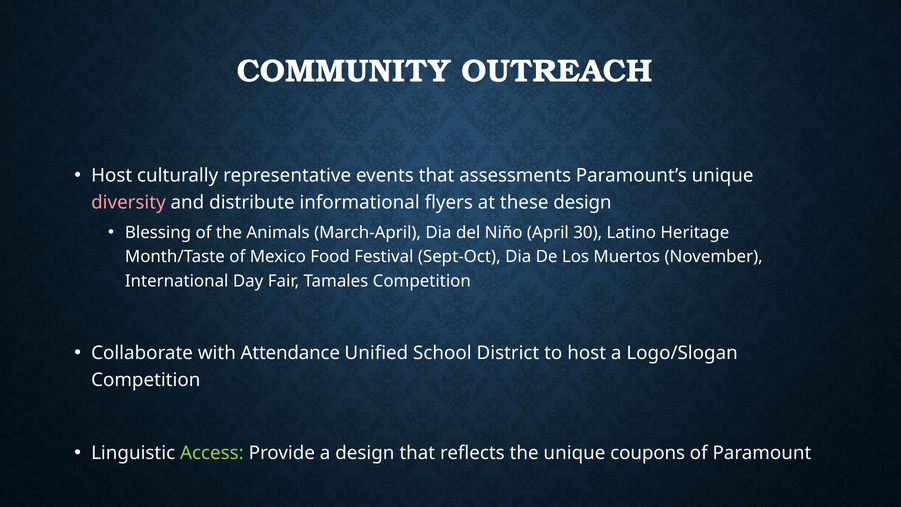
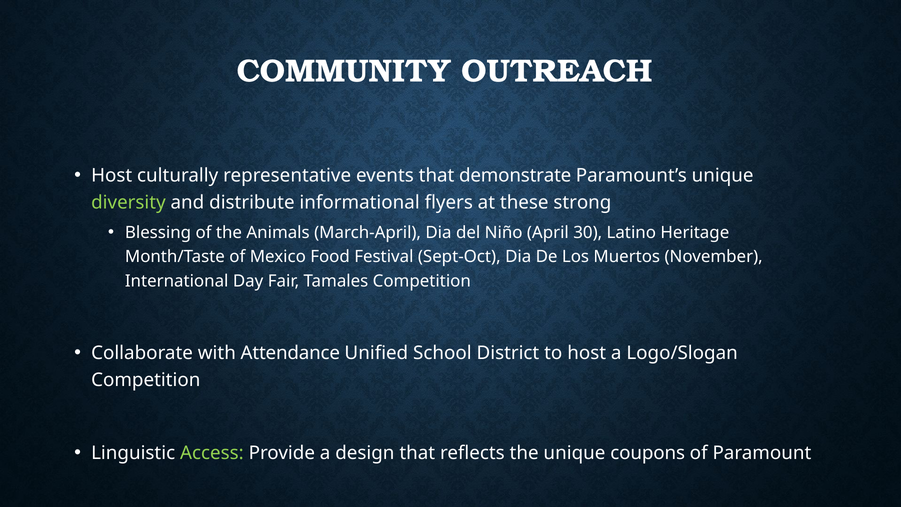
assessments: assessments -> demonstrate
diversity colour: pink -> light green
these design: design -> strong
